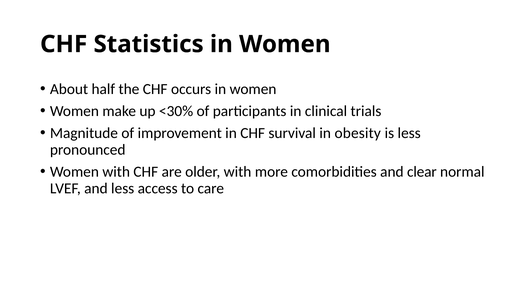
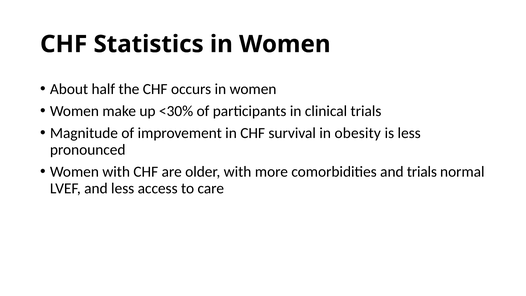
and clear: clear -> trials
